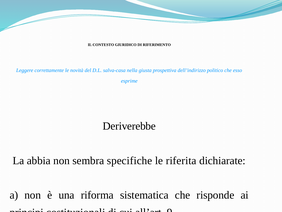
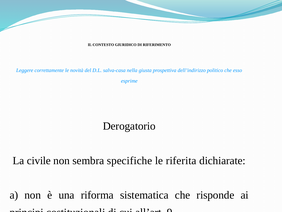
Deriverebbe: Deriverebbe -> Derogatorio
abbia: abbia -> civile
